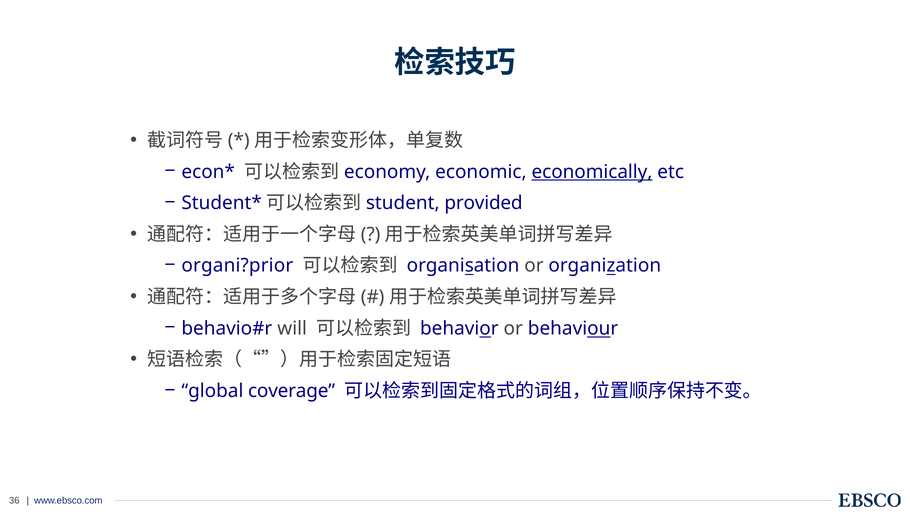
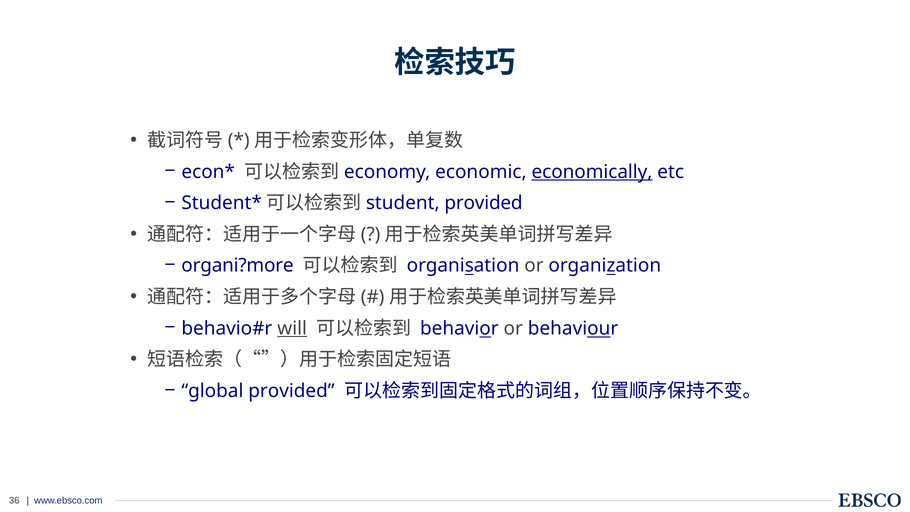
organi?prior: organi?prior -> organi?more
will underline: none -> present
global coverage: coverage -> provided
